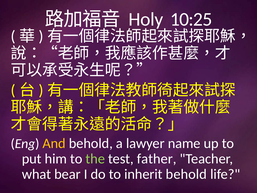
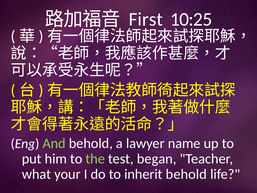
Holy: Holy -> First
And colour: yellow -> light green
father: father -> began
bear: bear -> your
